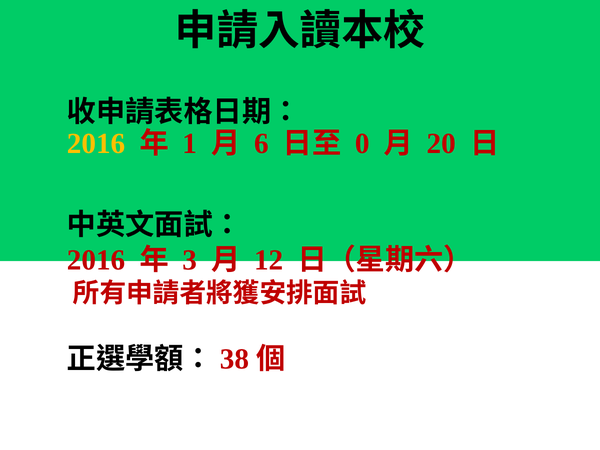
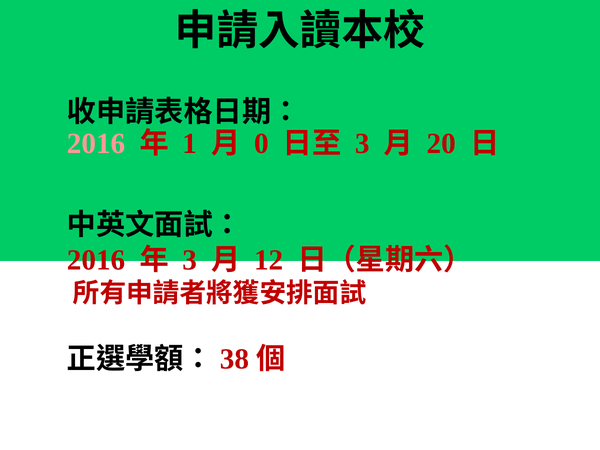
2016 at (96, 144) colour: yellow -> pink
6: 6 -> 0
0 at (362, 144): 0 -> 3
